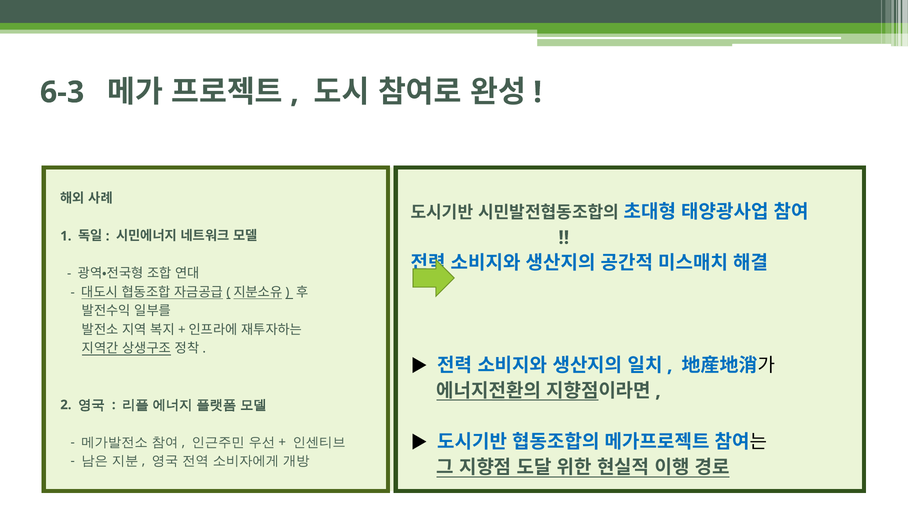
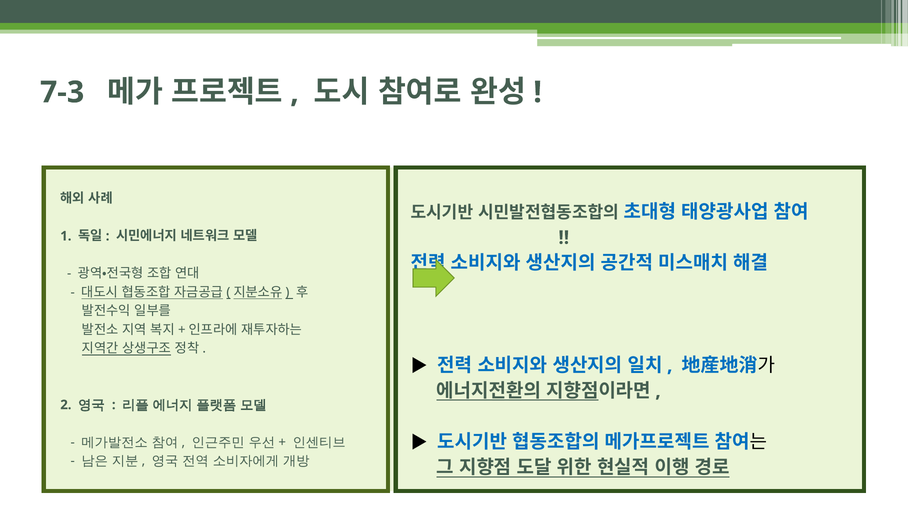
6-3: 6-3 -> 7-3
